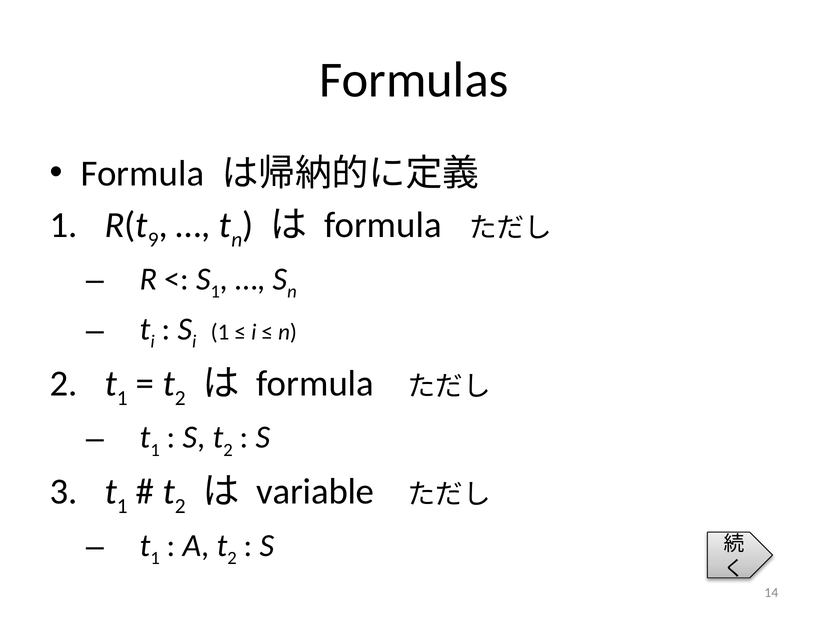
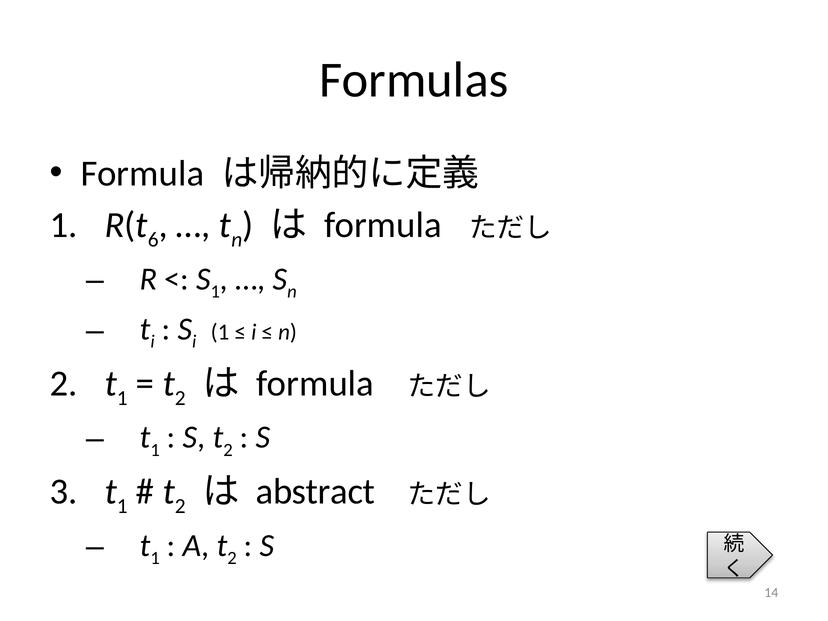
9: 9 -> 6
variable: variable -> abstract
